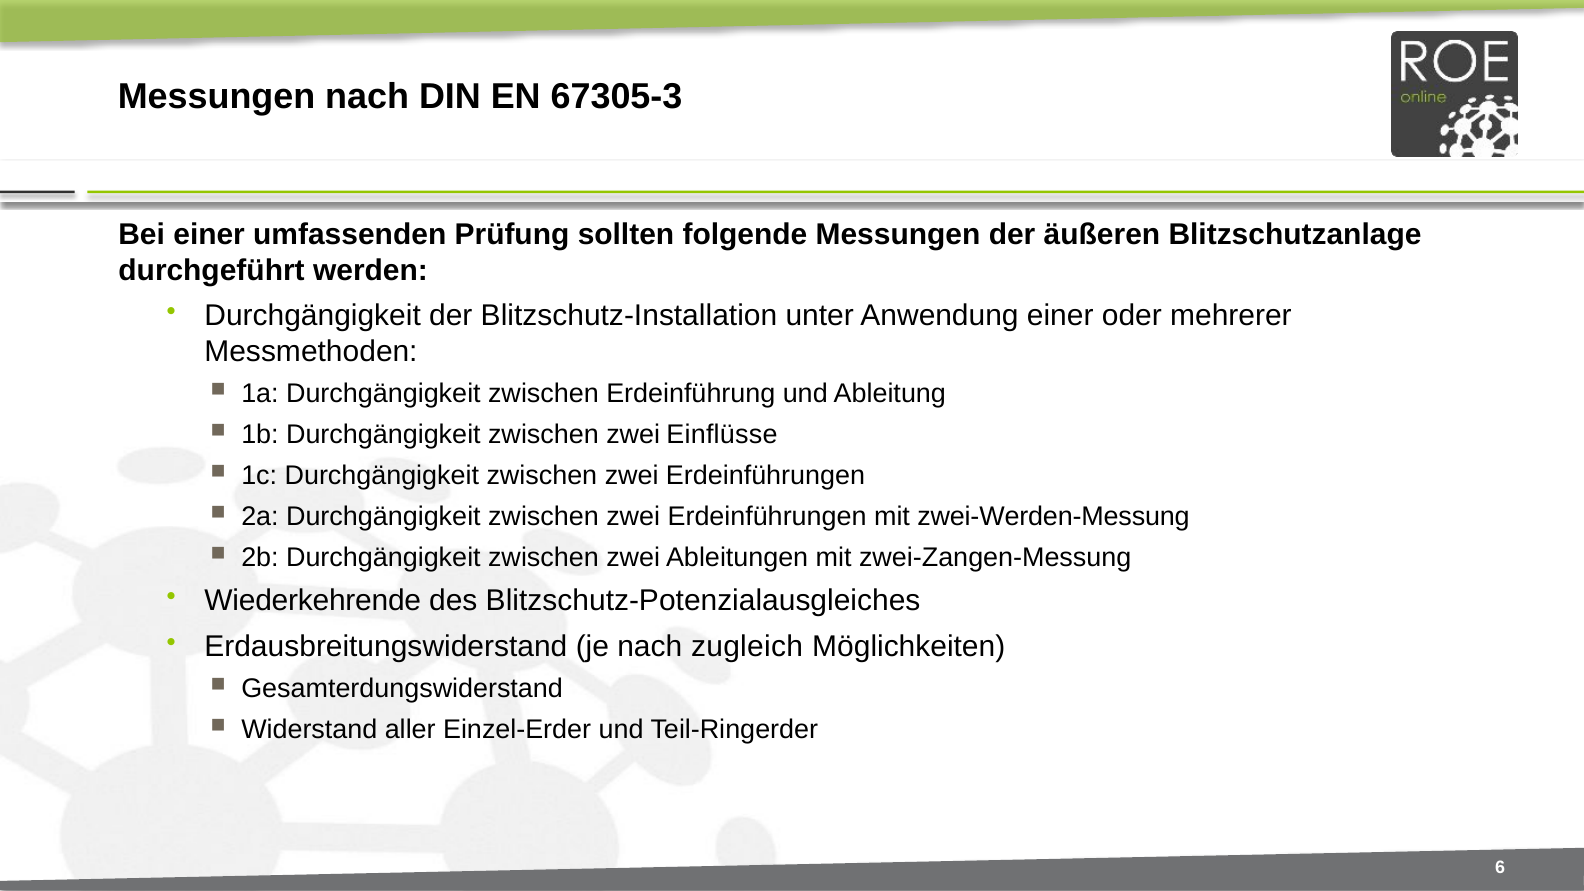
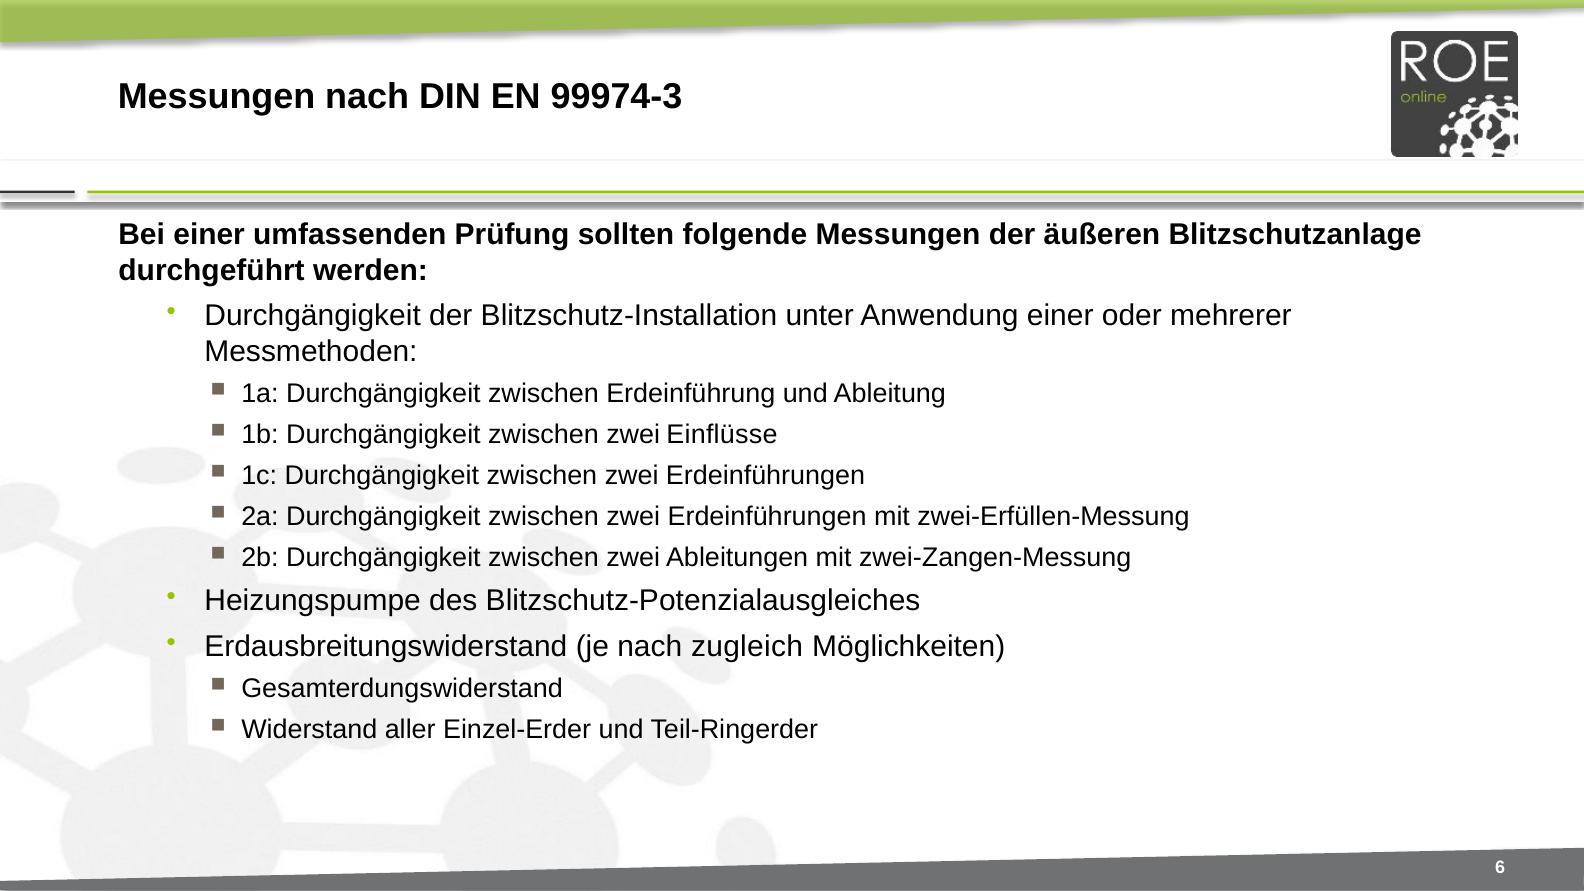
67305-3: 67305-3 -> 99974-3
zwei-Werden-Messung: zwei-Werden-Messung -> zwei-Erfüllen-Messung
Wiederkehrende: Wiederkehrende -> Heizungspumpe
